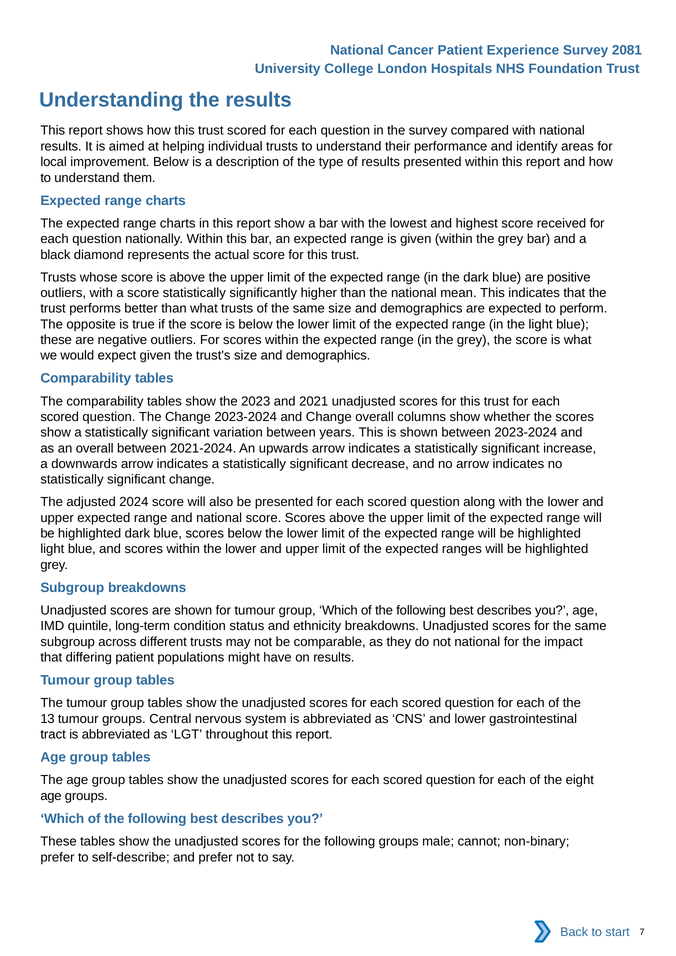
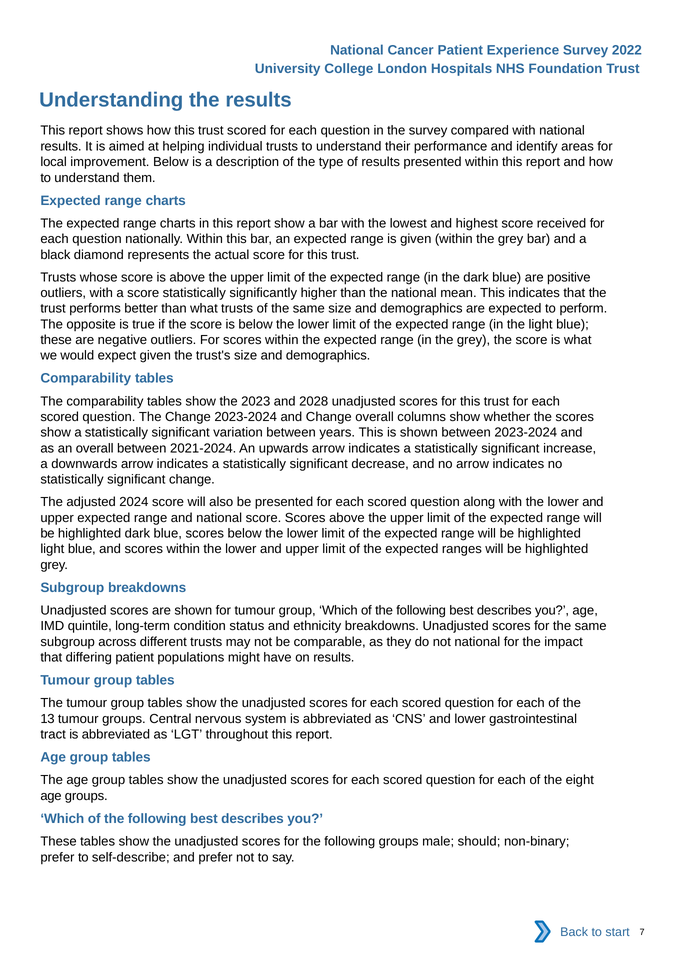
2081: 2081 -> 2022
2021: 2021 -> 2028
cannot: cannot -> should
